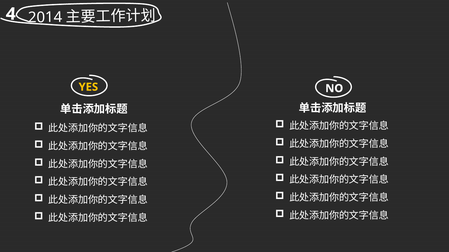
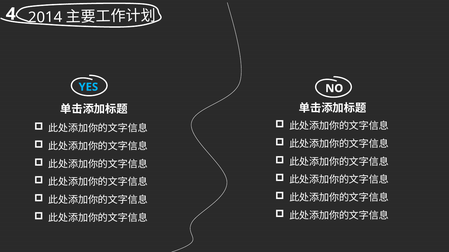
YES colour: yellow -> light blue
